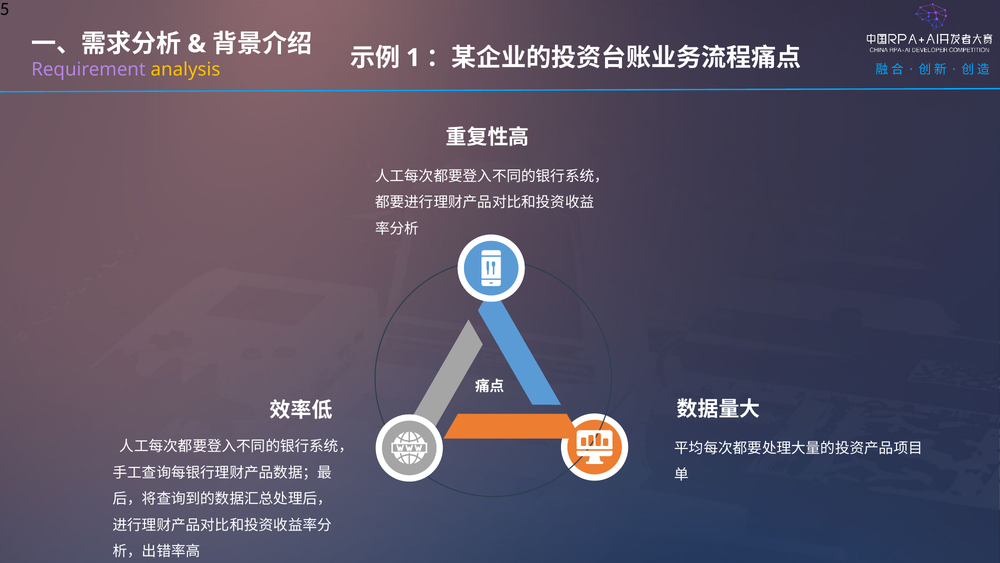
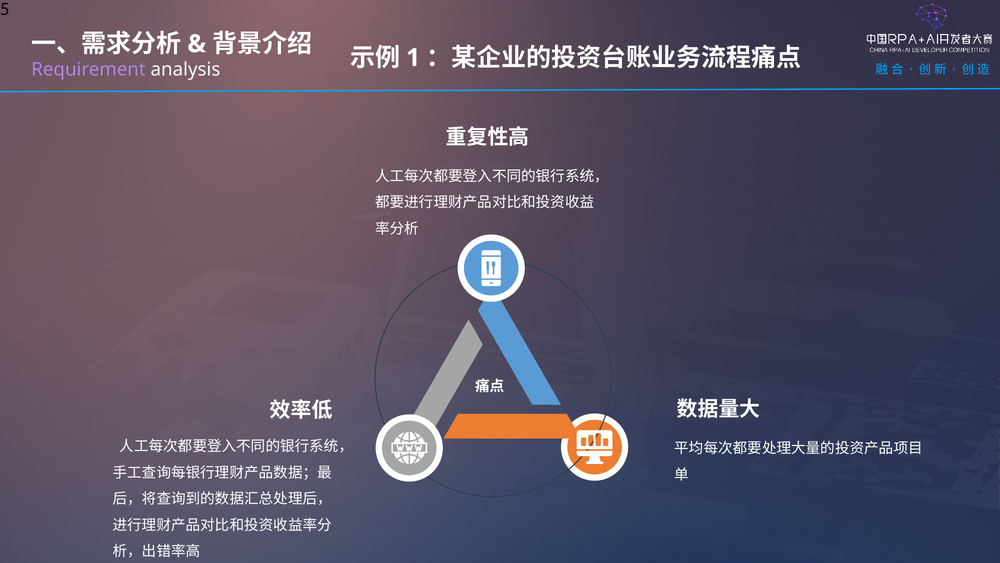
analysis colour: yellow -> white
